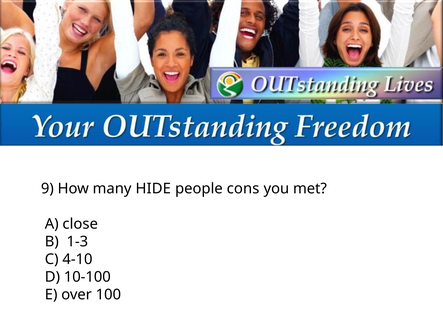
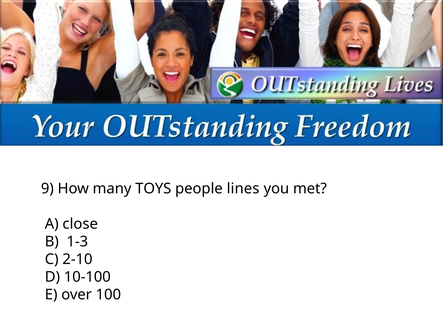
HIDE: HIDE -> TOYS
cons: cons -> lines
4-10: 4-10 -> 2-10
